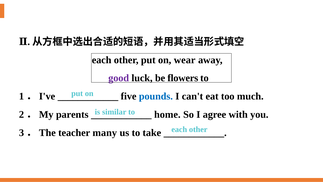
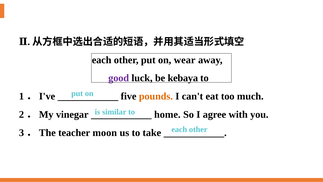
flowers: flowers -> kebaya
pounds colour: blue -> orange
parents: parents -> vinegar
many: many -> moon
